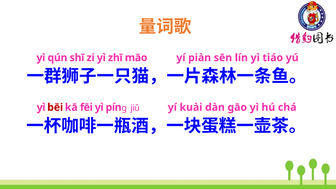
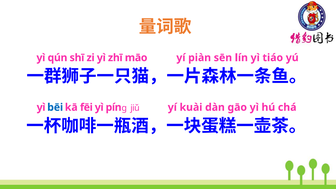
bēi colour: red -> blue
